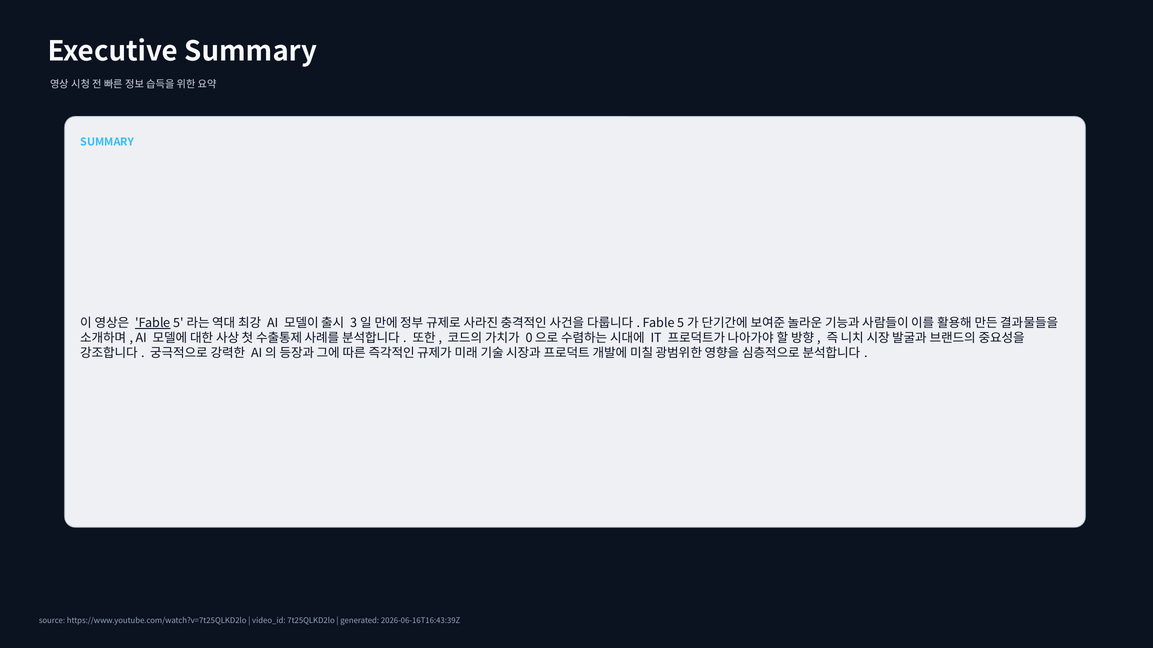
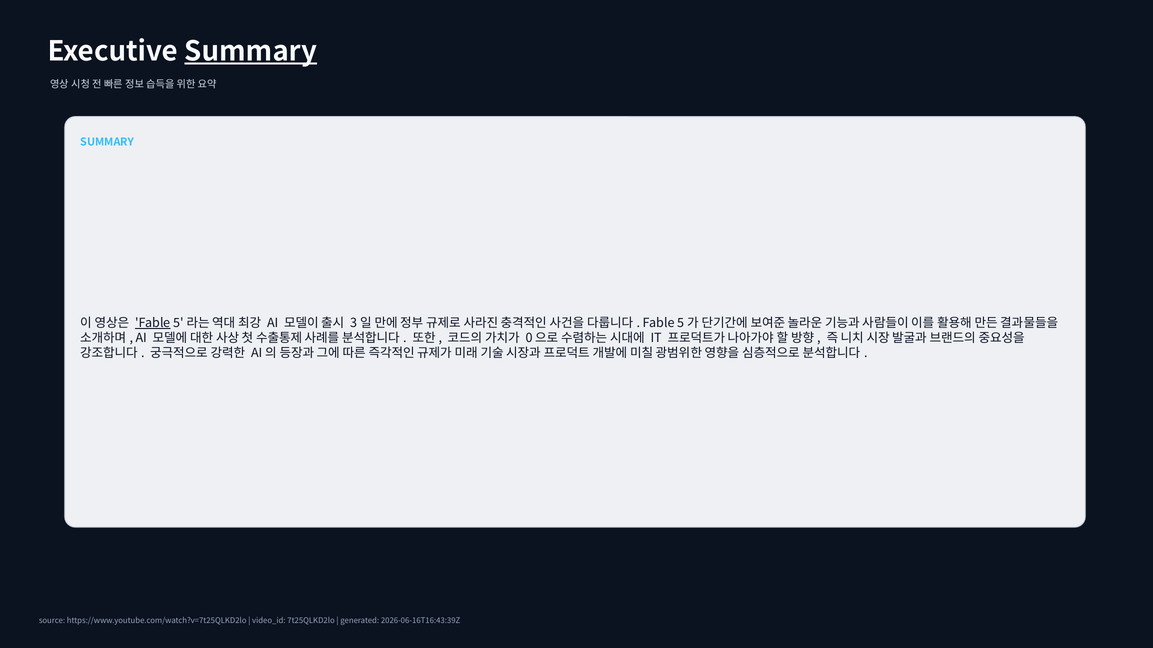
Summary at (251, 52) underline: none -> present
